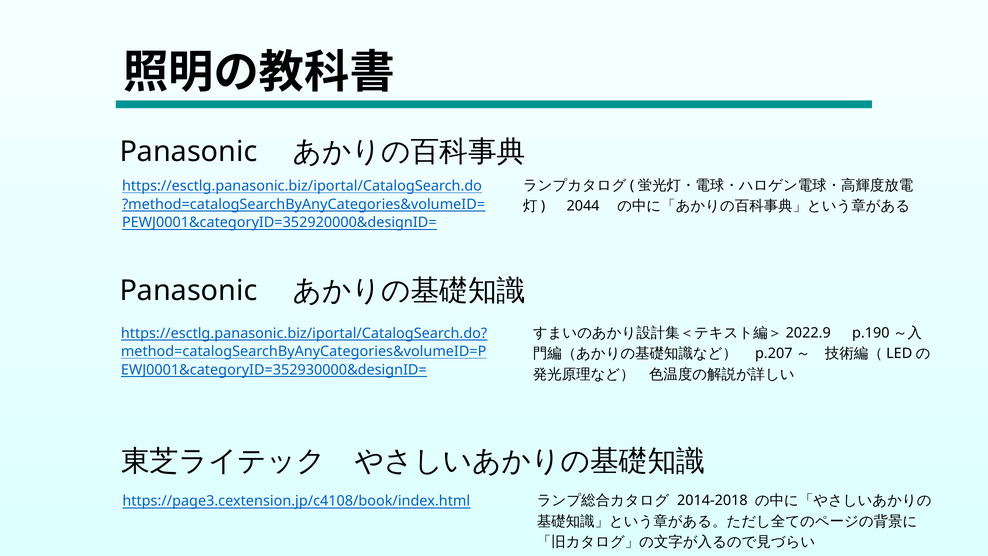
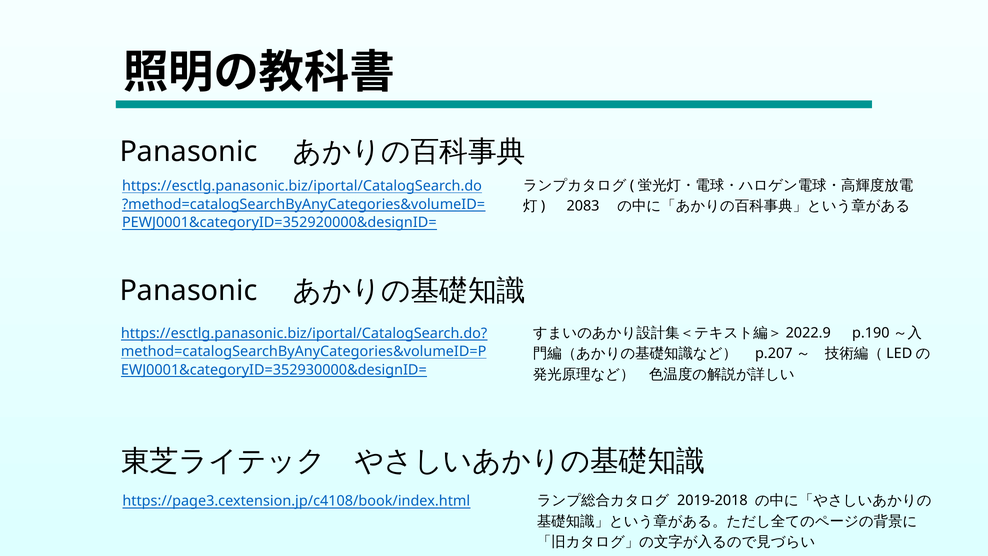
2044: 2044 -> 2083
2014-2018: 2014-2018 -> 2019-2018
